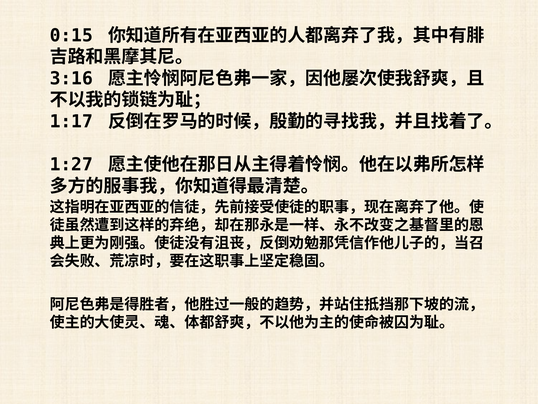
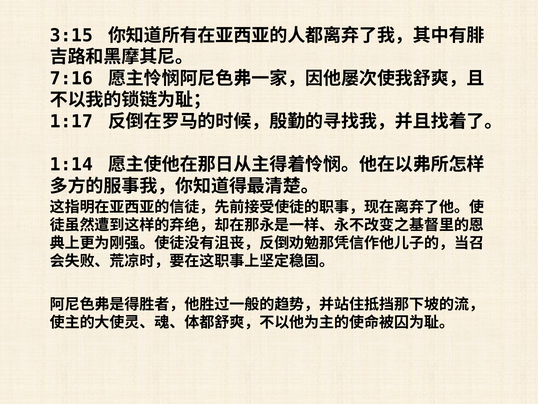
0:15: 0:15 -> 3:15
3:16: 3:16 -> 7:16
1:27: 1:27 -> 1:14
